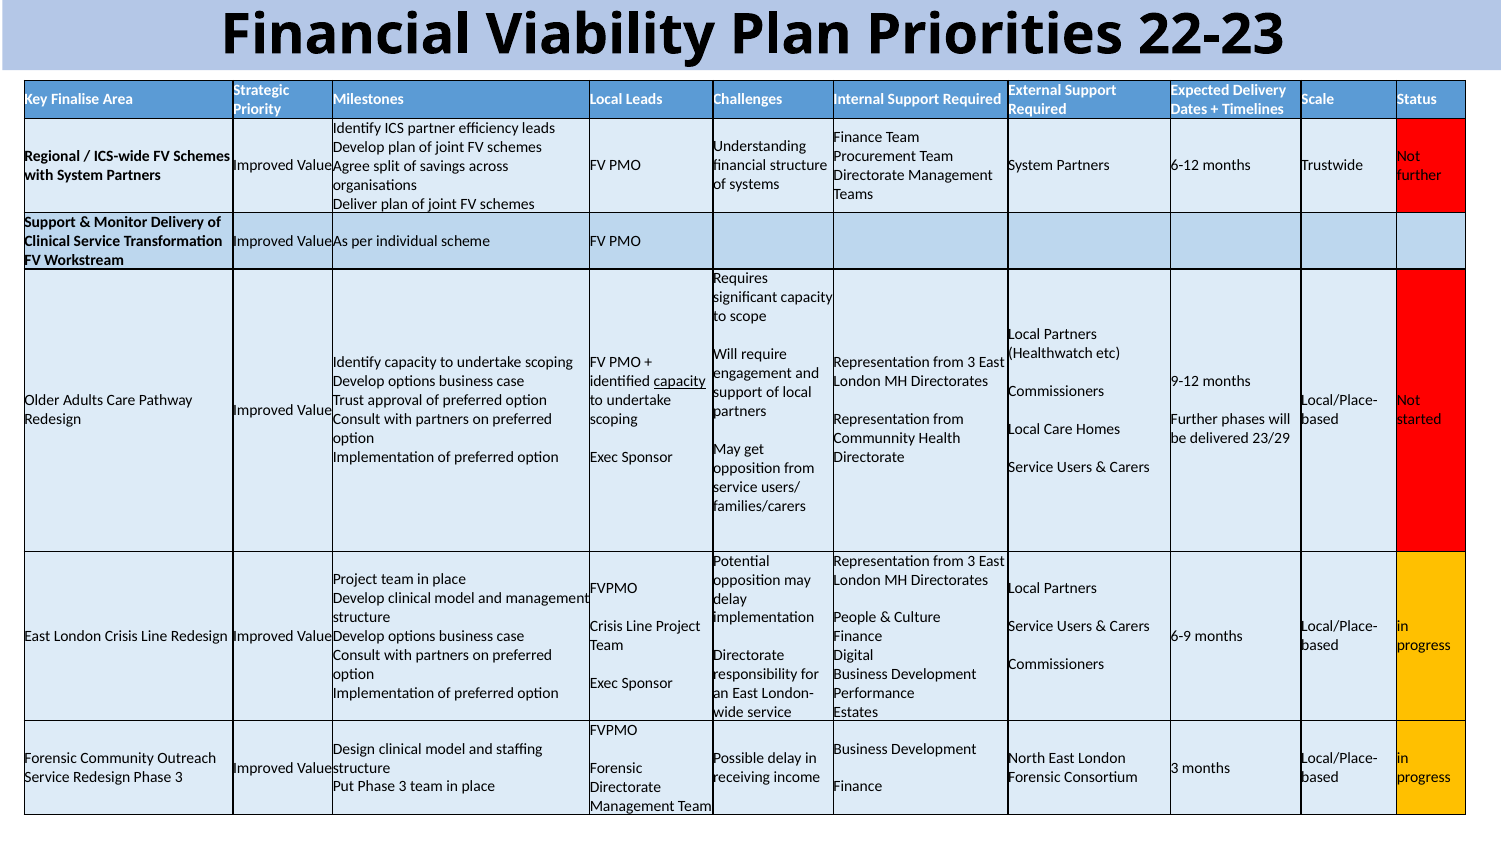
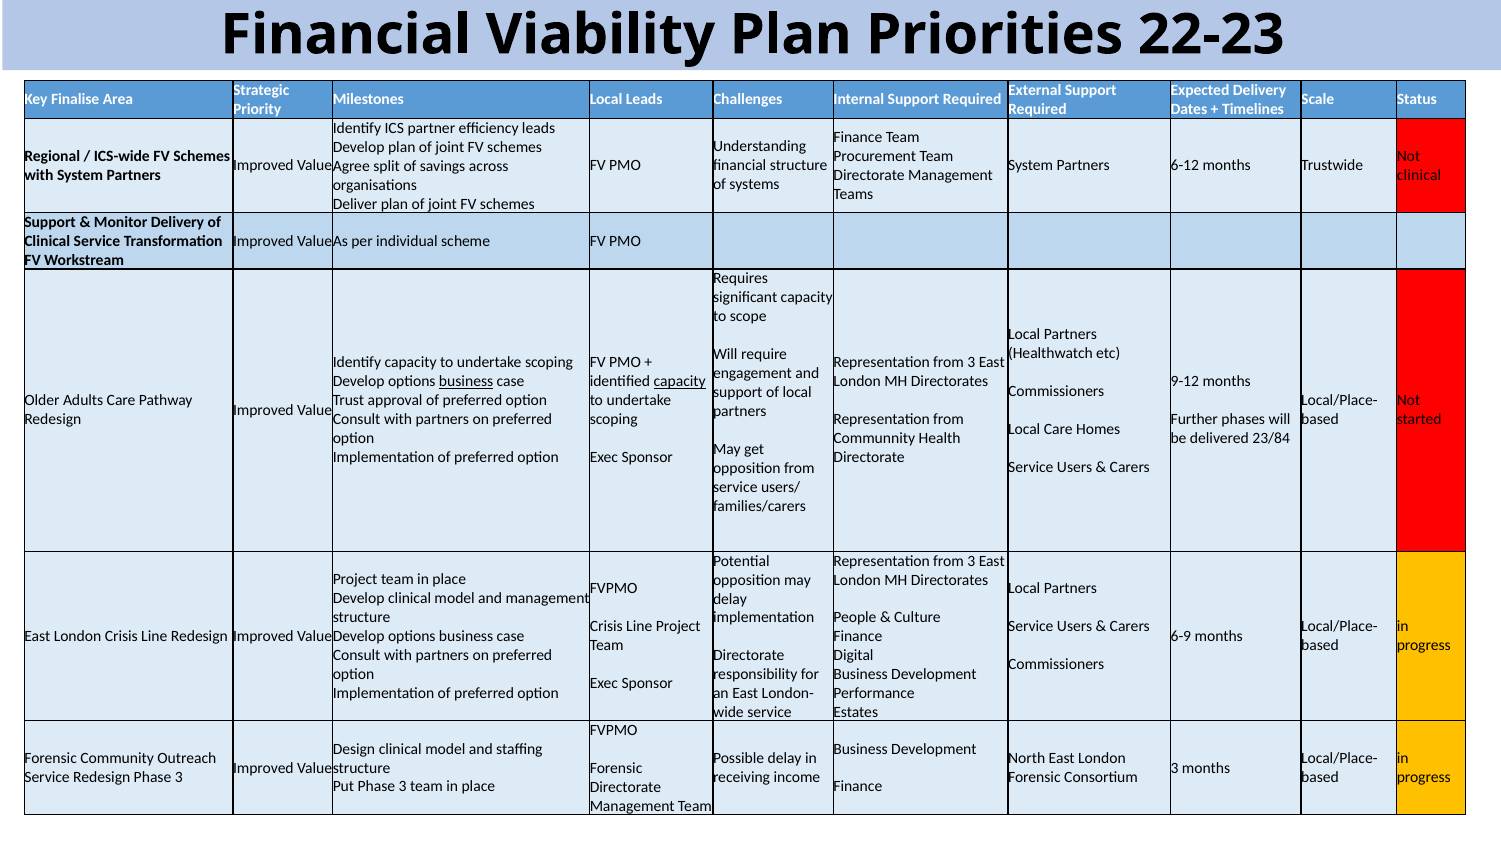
further at (1419, 175): further -> clinical
business at (466, 381) underline: none -> present
23/29: 23/29 -> 23/84
